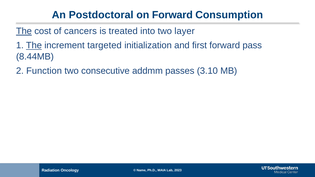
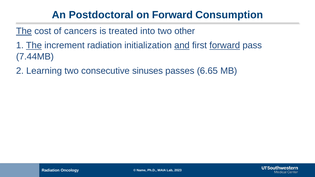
layer: layer -> other
increment targeted: targeted -> radiation
and underline: none -> present
forward at (225, 46) underline: none -> present
8.44MB: 8.44MB -> 7.44MB
Function: Function -> Learning
addmm: addmm -> sinuses
3.10: 3.10 -> 6.65
